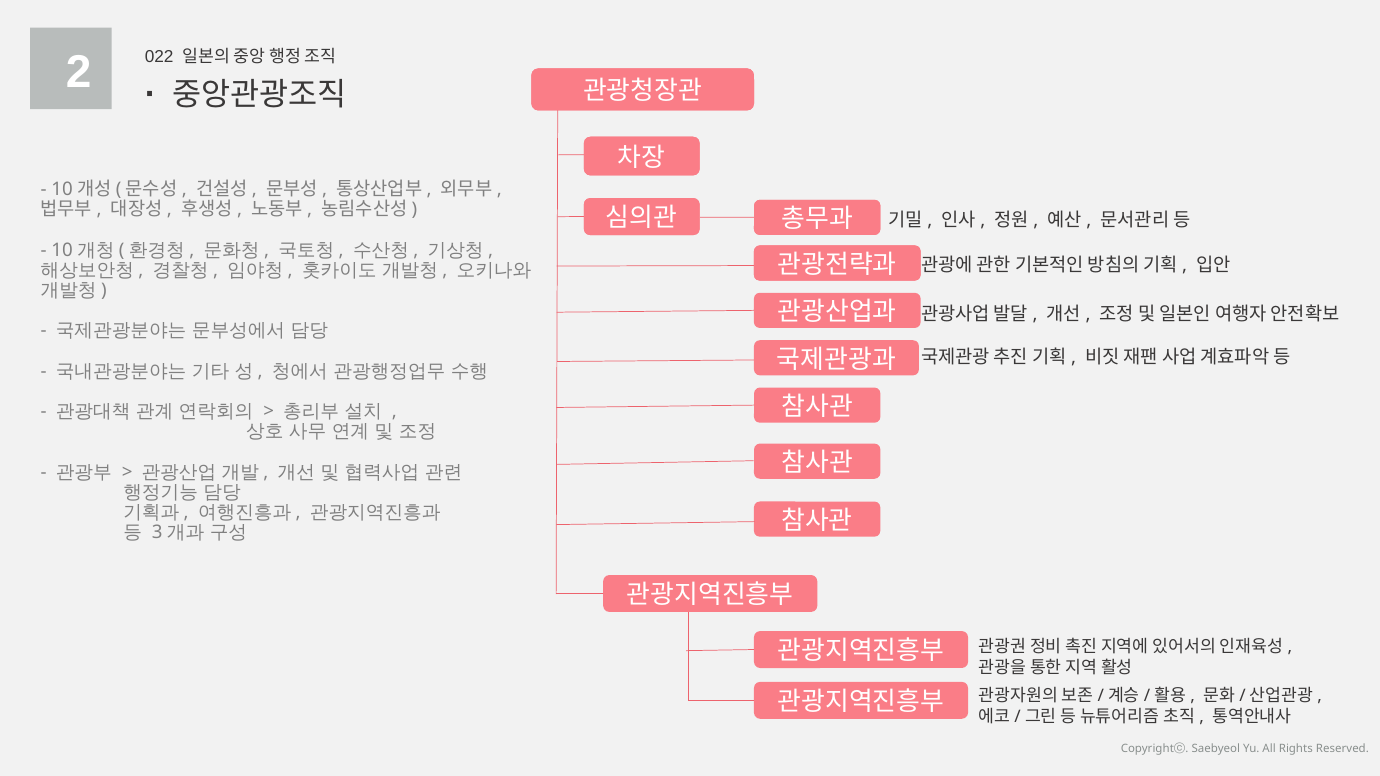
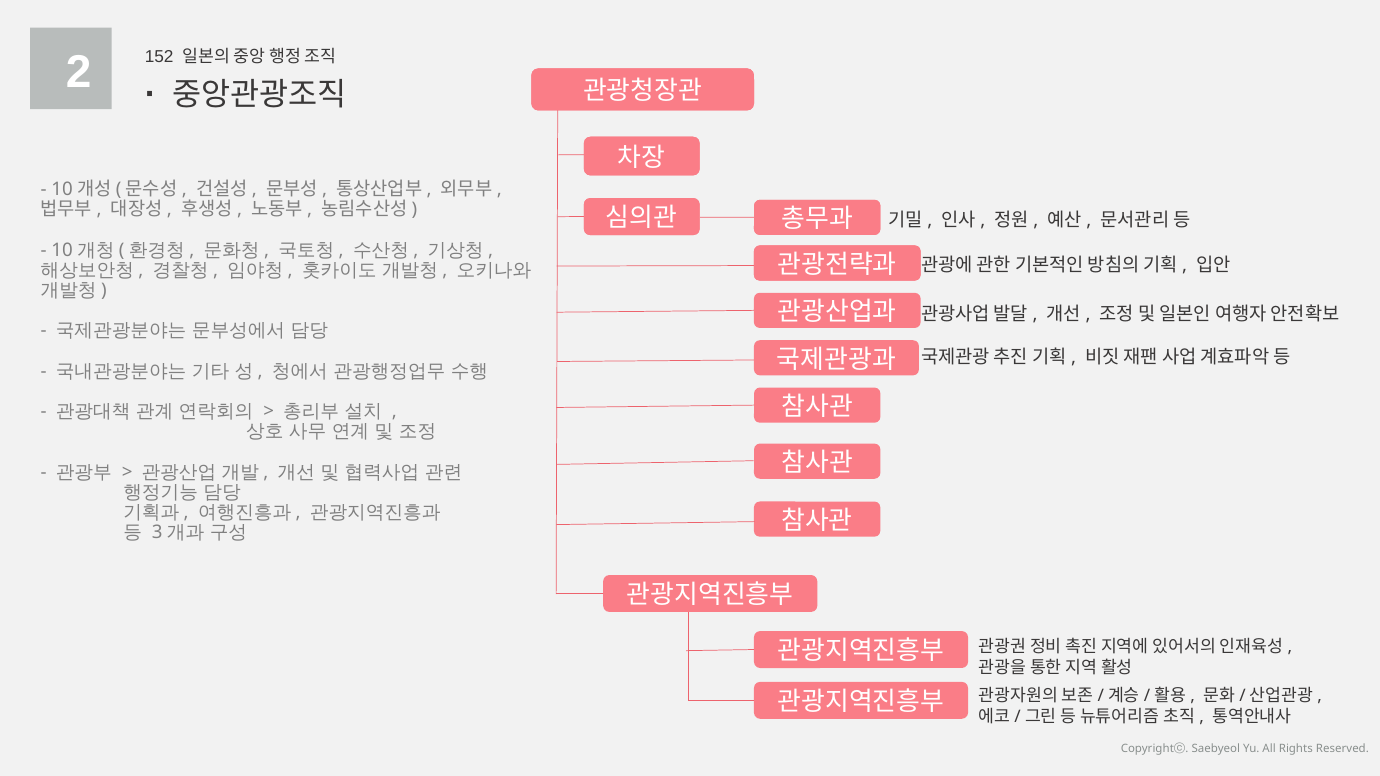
022: 022 -> 152
